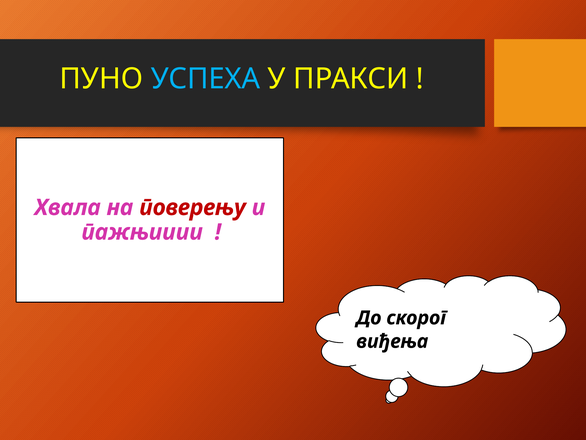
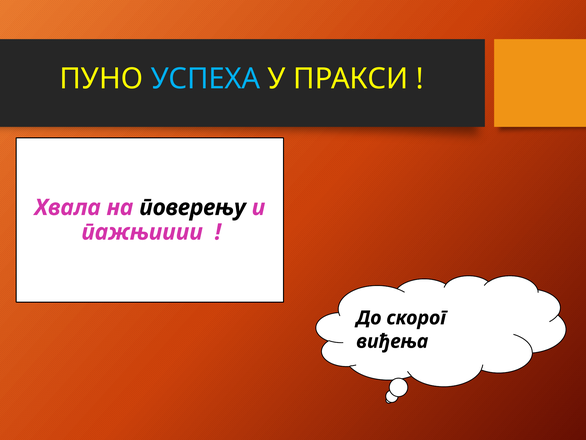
поверењу colour: red -> black
